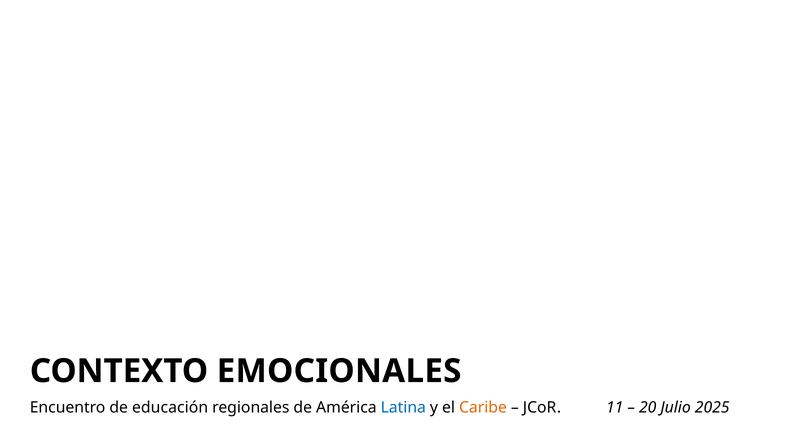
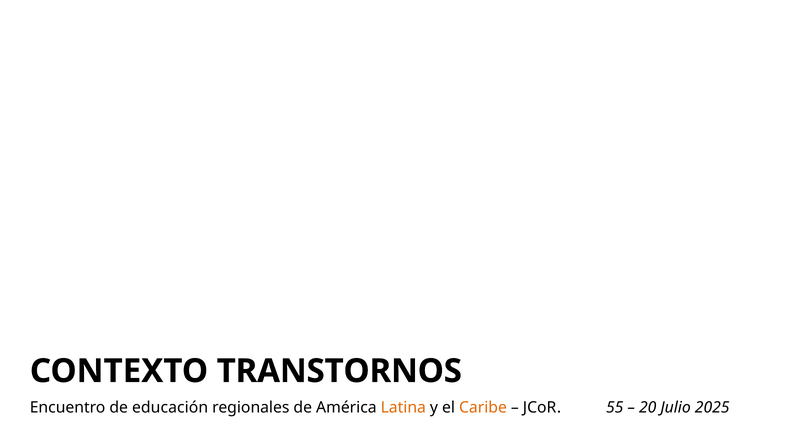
EMOCIONALES: EMOCIONALES -> TRANSTORNOS
Latina colour: blue -> orange
11: 11 -> 55
